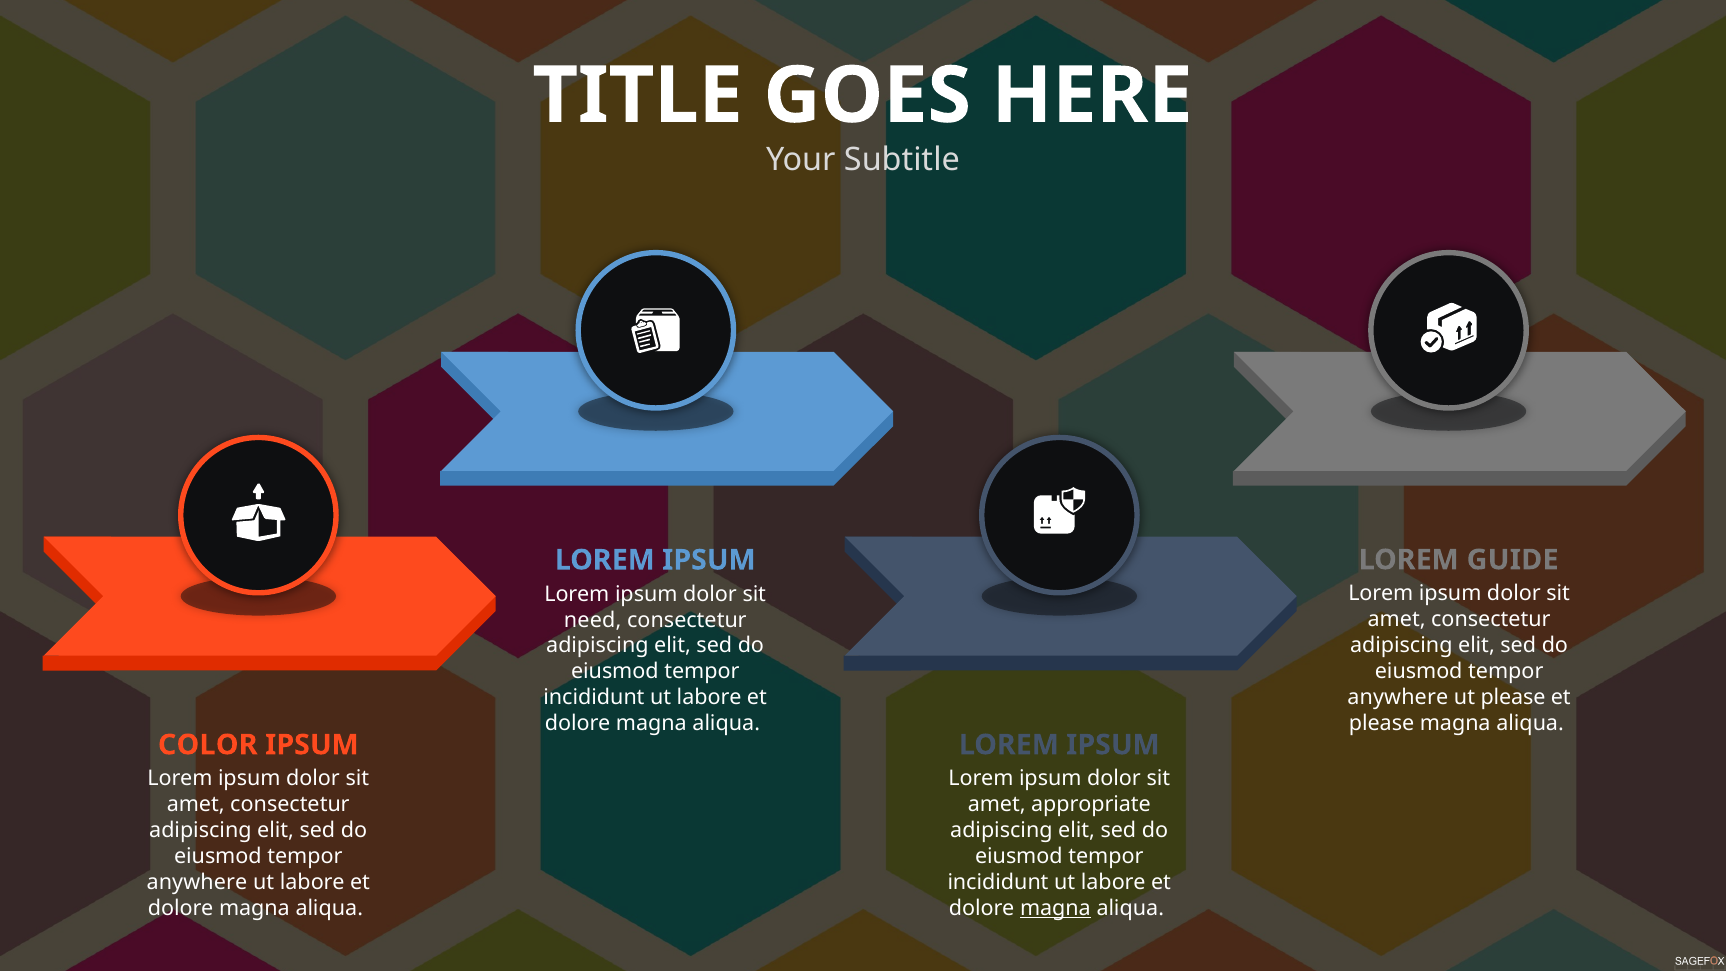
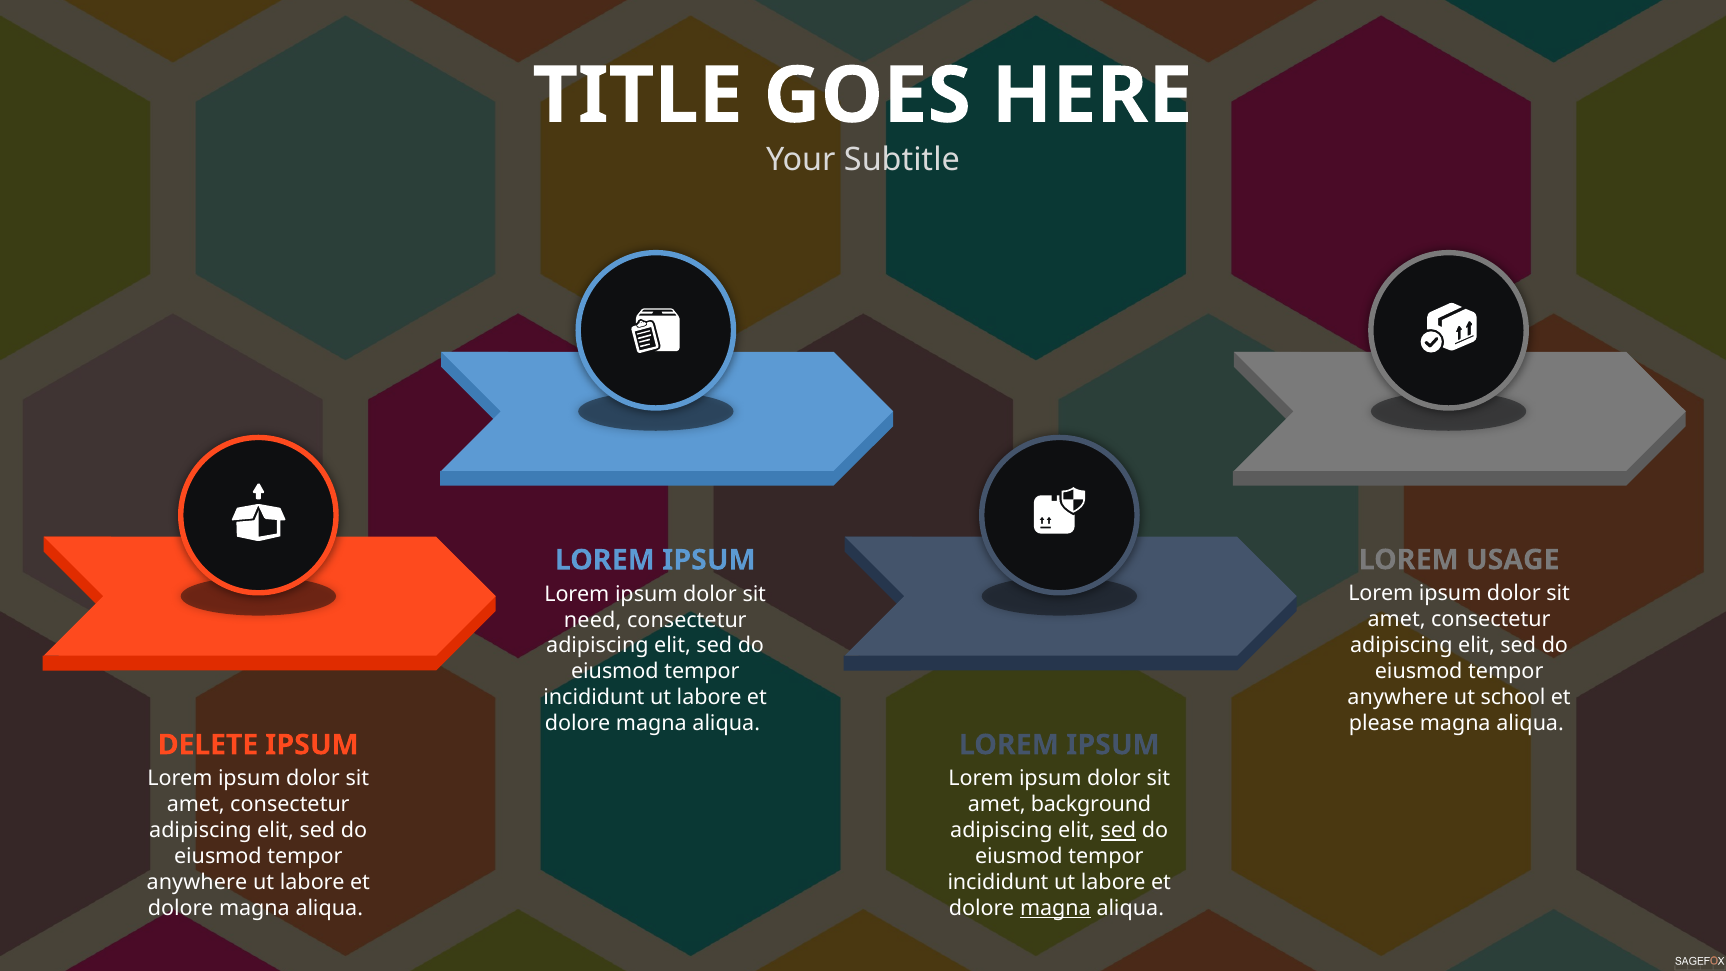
GUIDE: GUIDE -> USAGE
ut please: please -> school
COLOR: COLOR -> DELETE
appropriate: appropriate -> background
sed at (1118, 831) underline: none -> present
